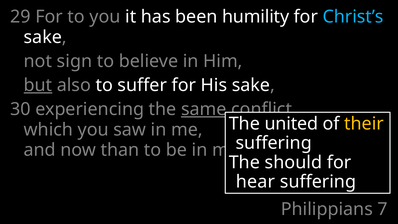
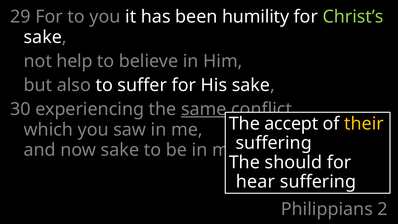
Christ’s colour: light blue -> light green
sign: sign -> help
but underline: present -> none
united: united -> accept
now than: than -> sake
7: 7 -> 2
